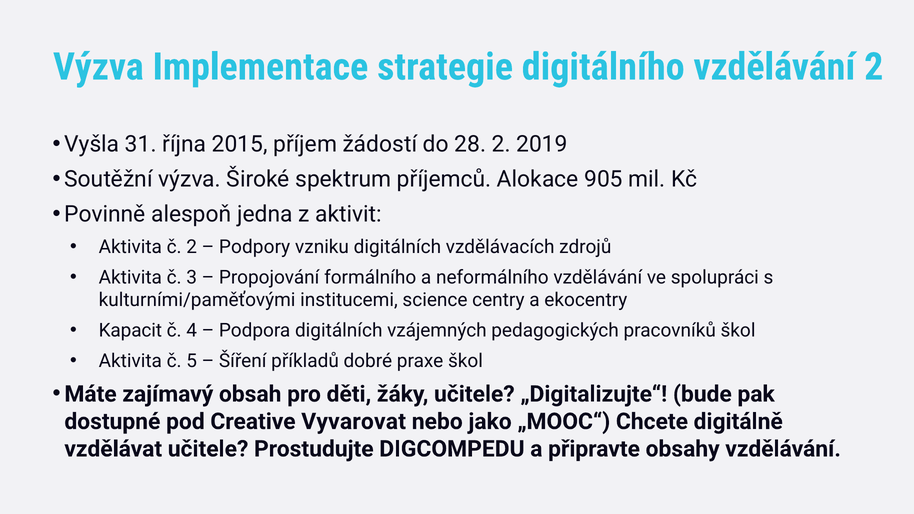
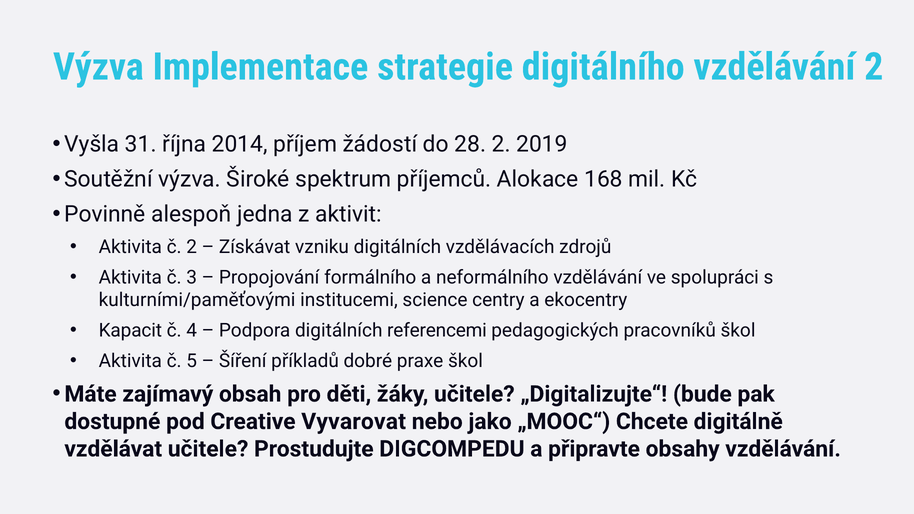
2015: 2015 -> 2014
905: 905 -> 168
Podpory: Podpory -> Získávat
vzájemných: vzájemných -> referencemi
